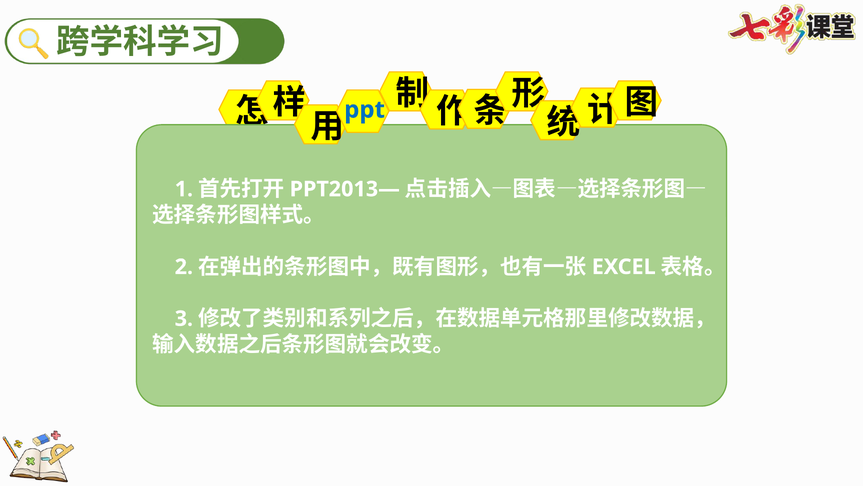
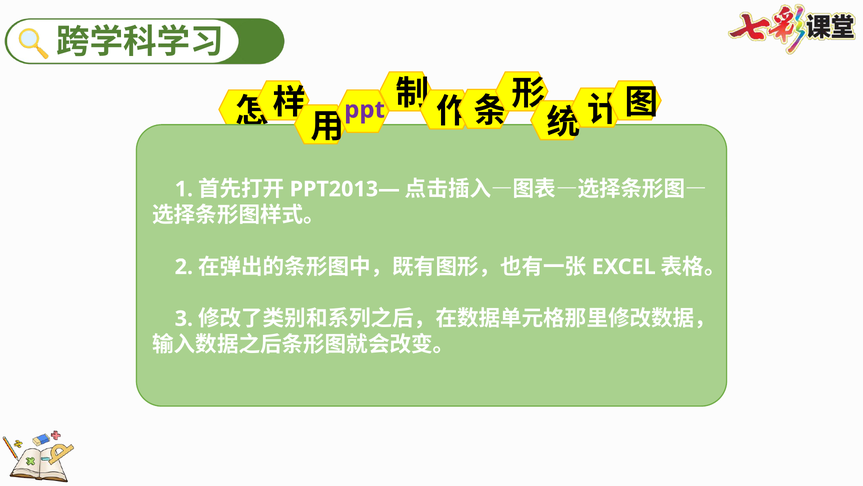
ppt colour: blue -> purple
